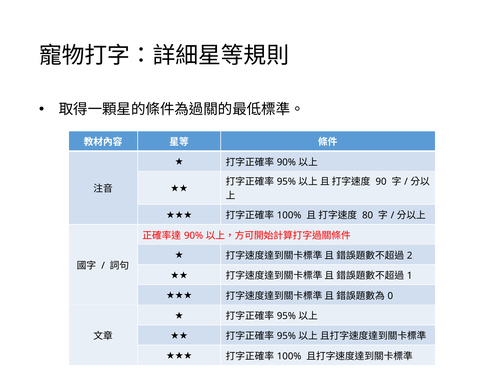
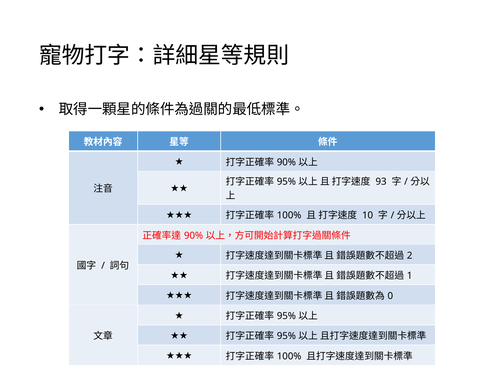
90: 90 -> 93
80: 80 -> 10
